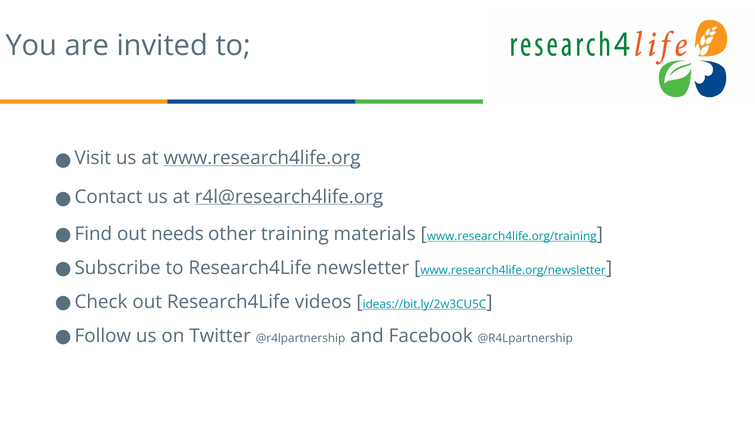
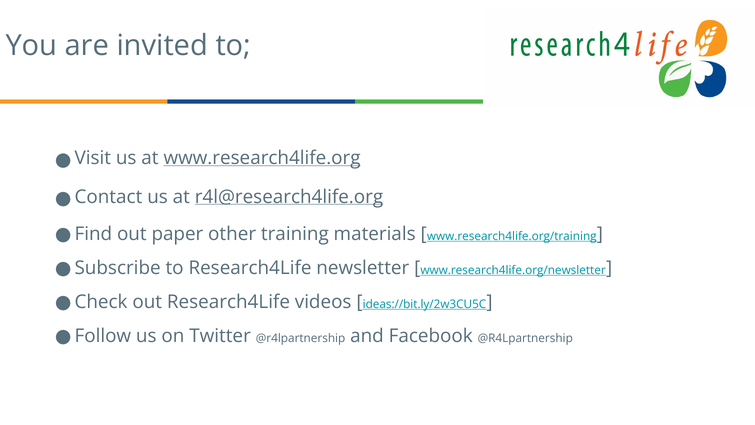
needs: needs -> paper
